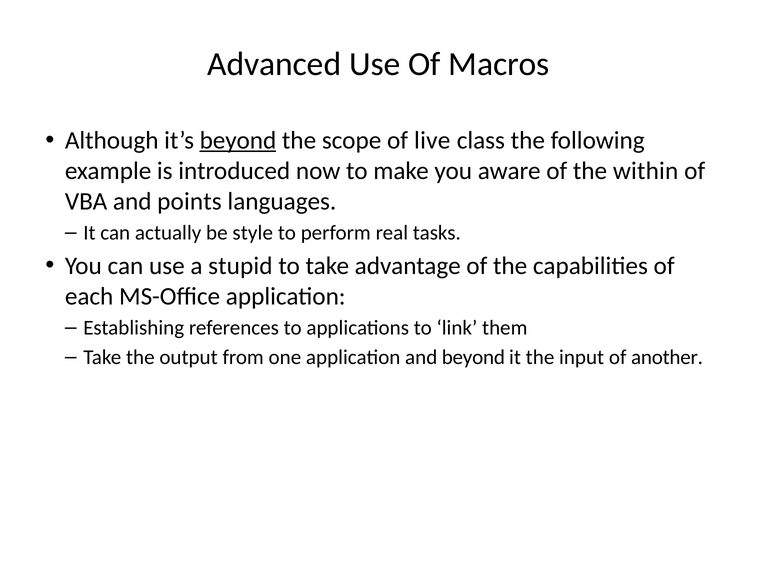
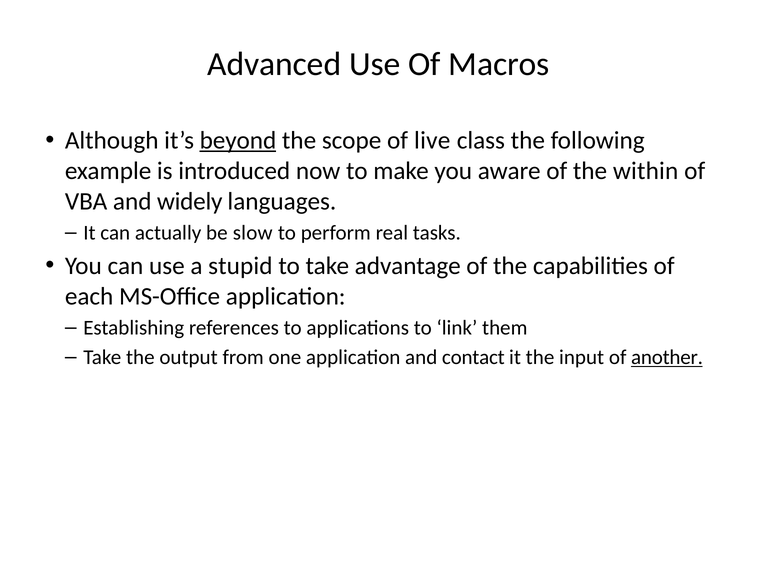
points: points -> widely
style: style -> slow
and beyond: beyond -> contact
another underline: none -> present
